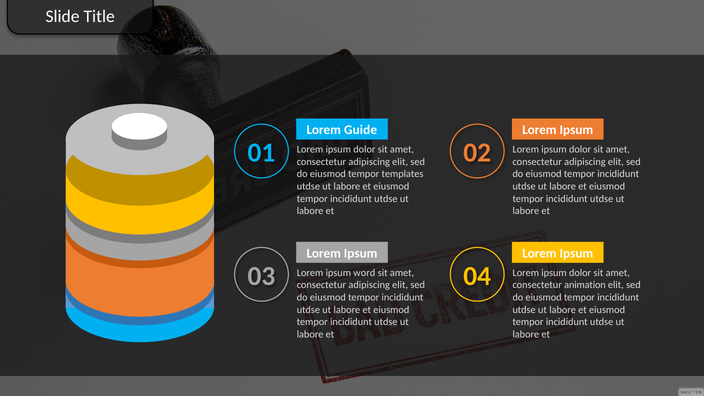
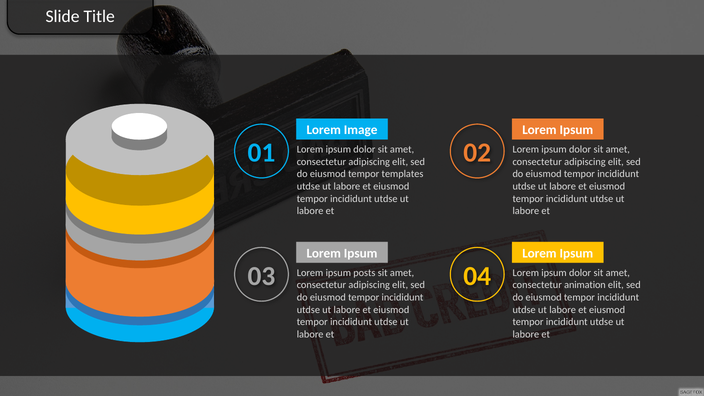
Guide: Guide -> Image
word: word -> posts
